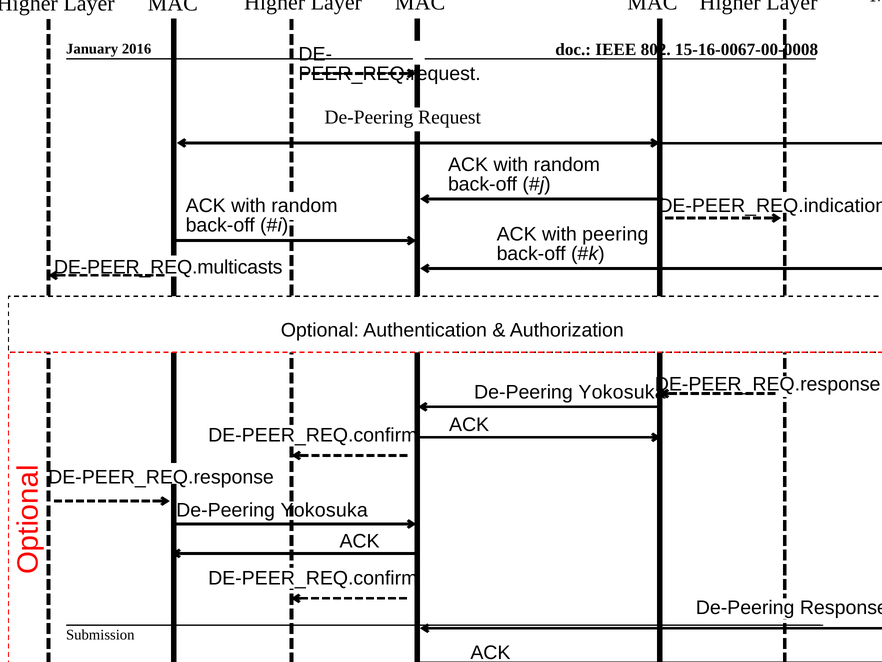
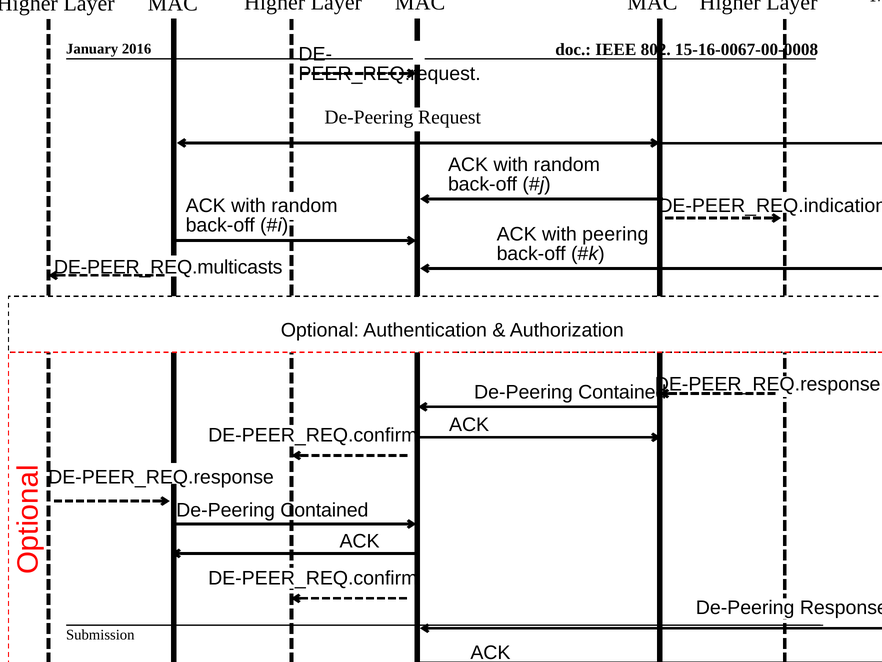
Yokosuka at (622, 392): Yokosuka -> Contained
Yokosuka at (324, 510): Yokosuka -> Contained
